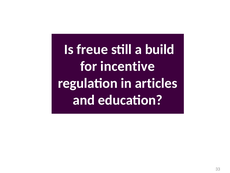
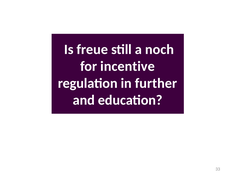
build: build -> noch
articles: articles -> further
